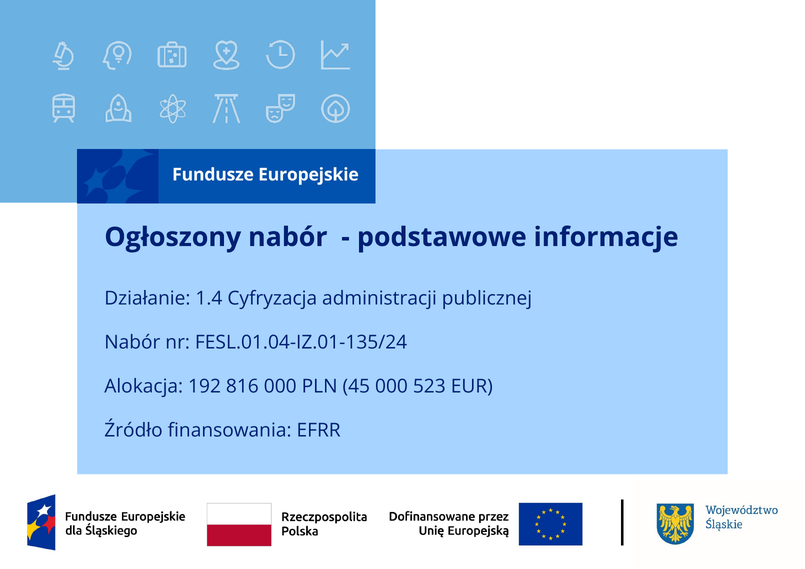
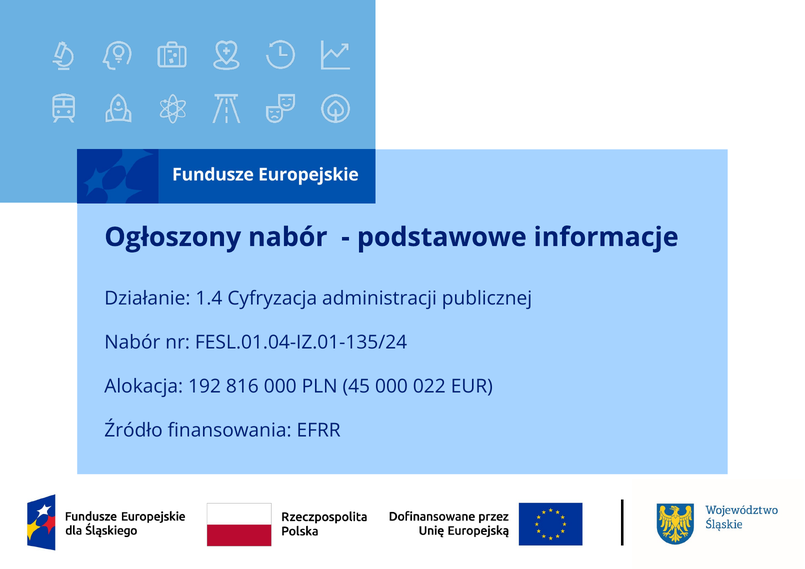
523: 523 -> 022
